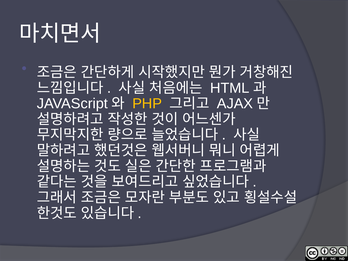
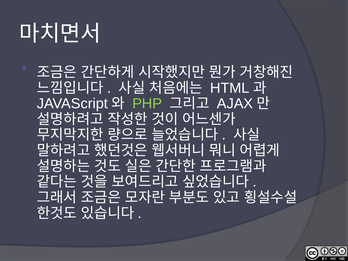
PHP colour: yellow -> light green
